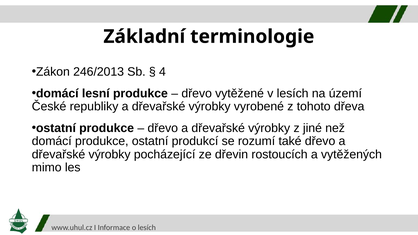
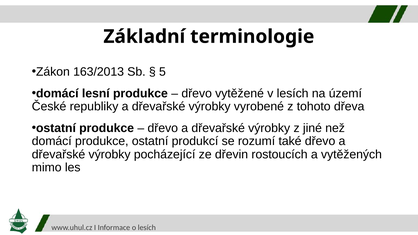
246/2013: 246/2013 -> 163/2013
4: 4 -> 5
